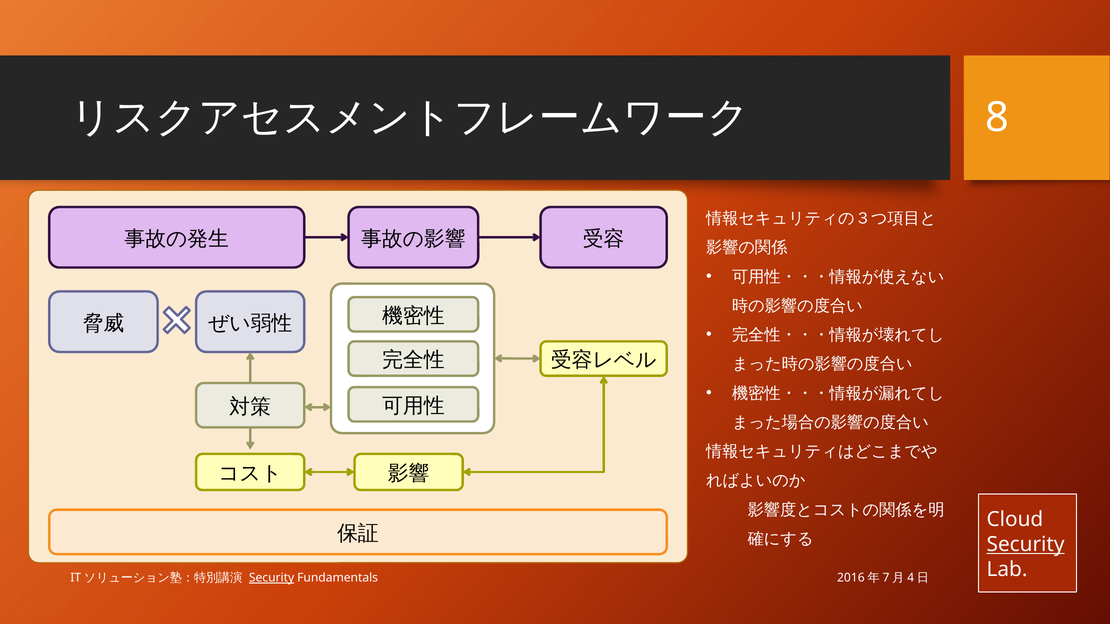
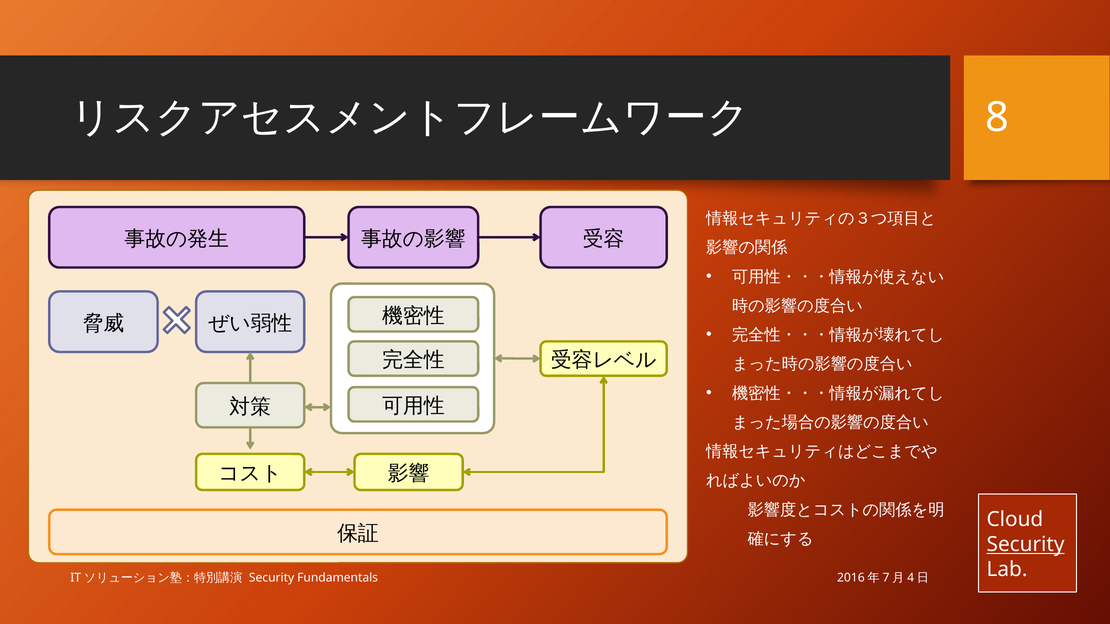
Security at (272, 578) underline: present -> none
